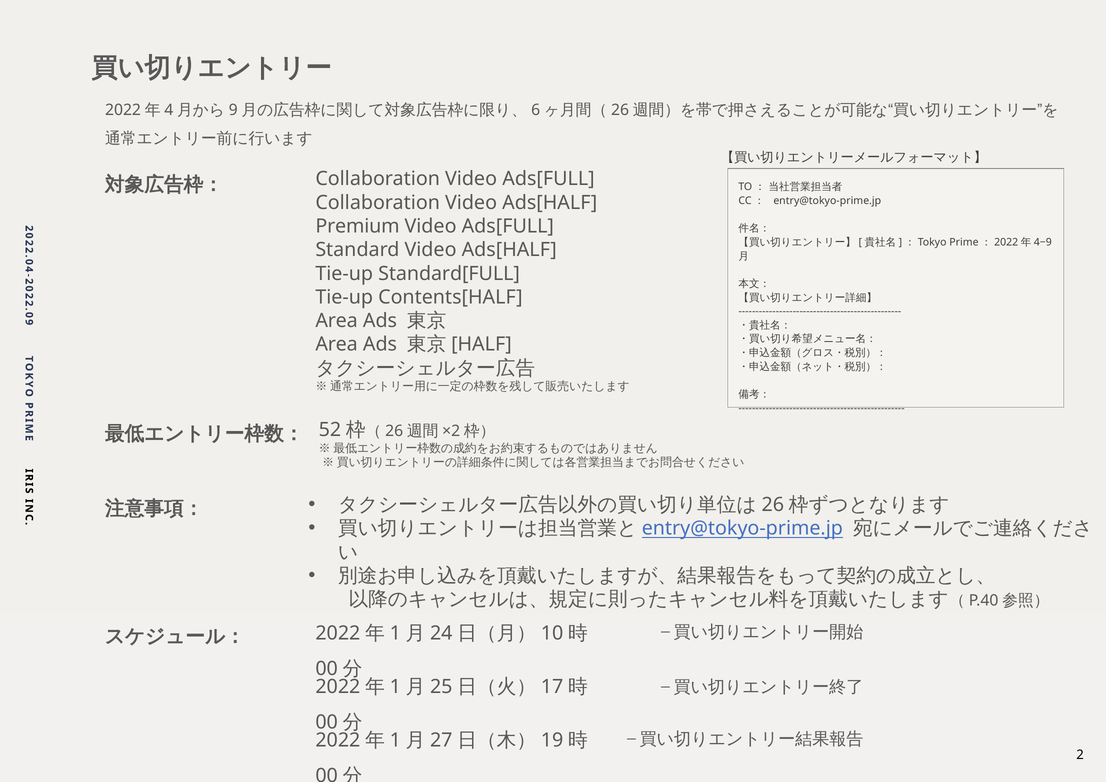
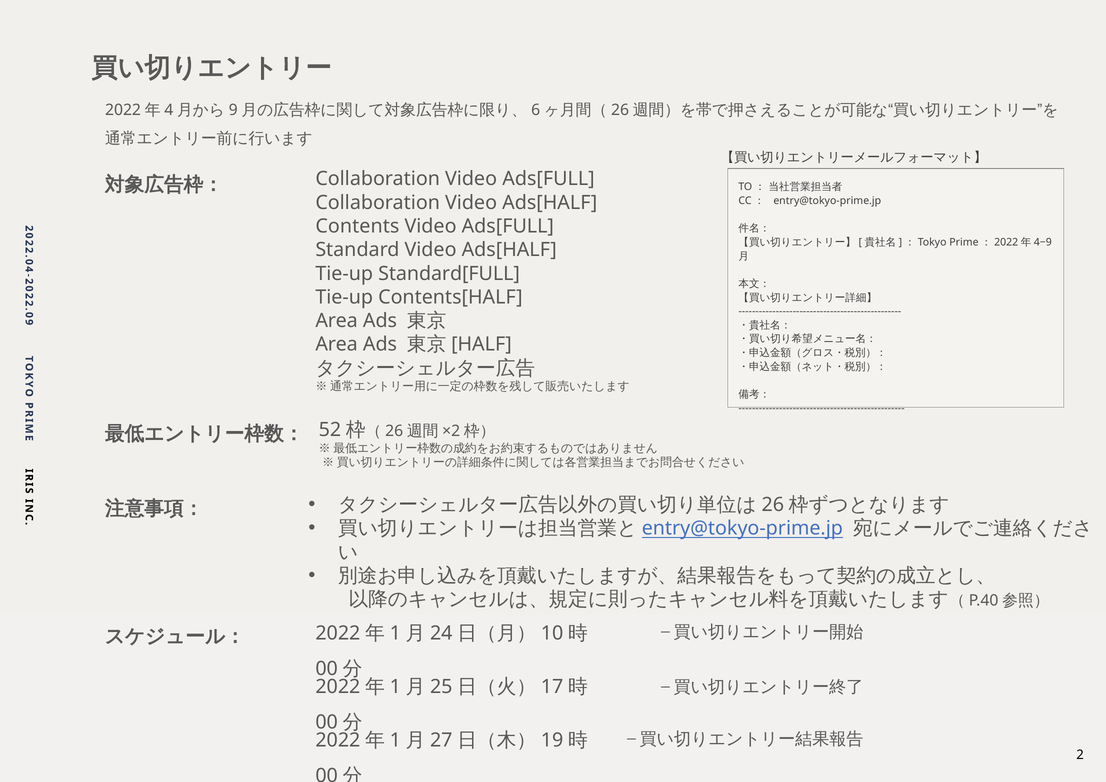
Premium: Premium -> Contents
